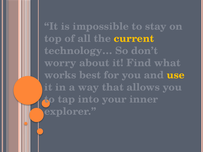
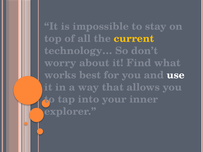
use colour: yellow -> white
